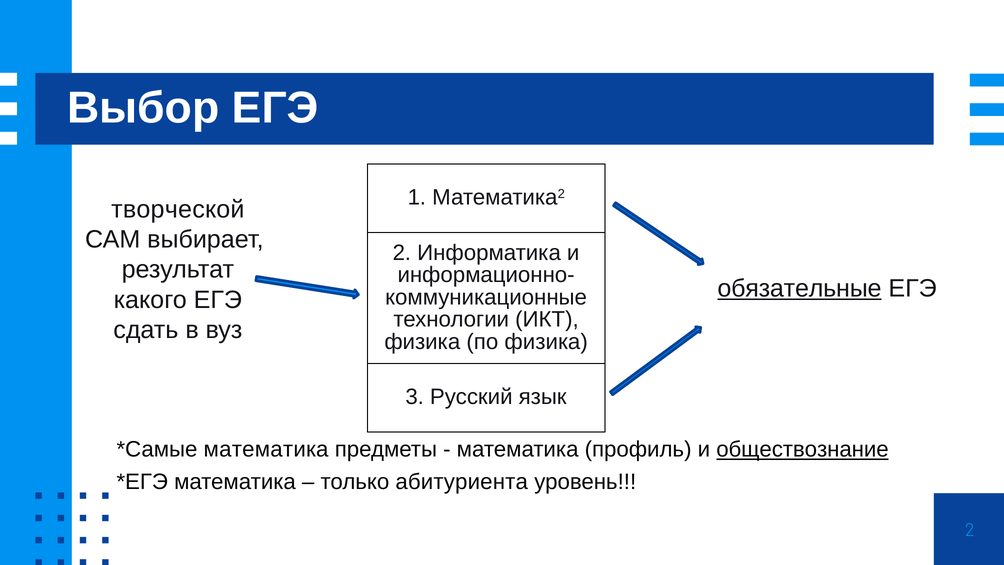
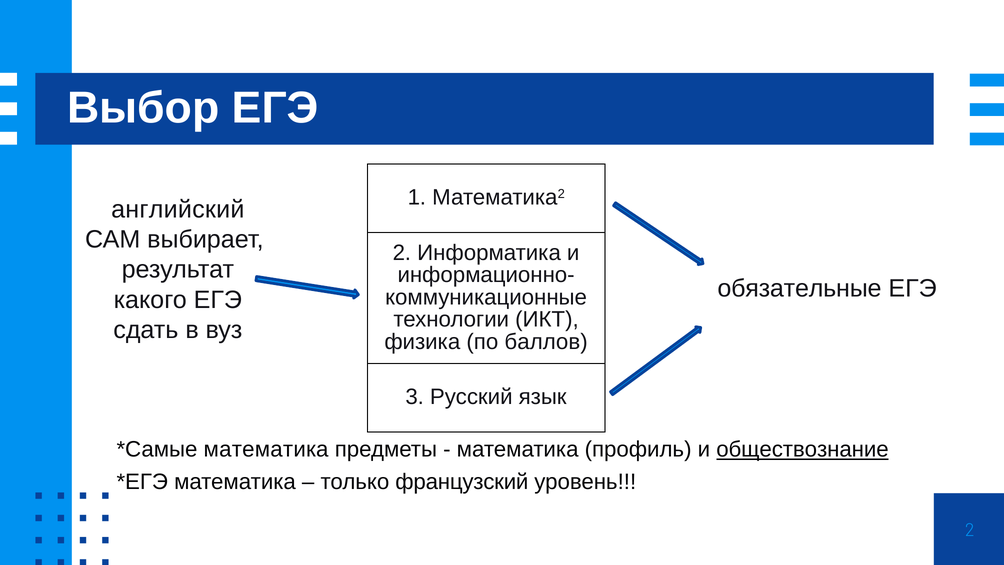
творческой: творческой -> английский
обязательные underline: present -> none
по физика: физика -> баллов
абитуриента: абитуриента -> французский
